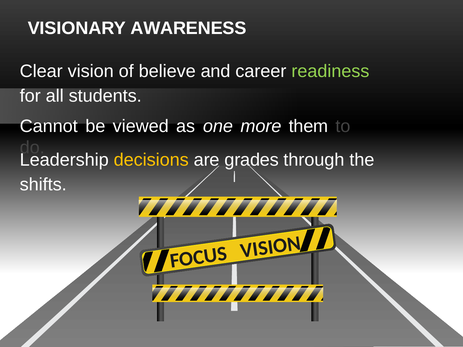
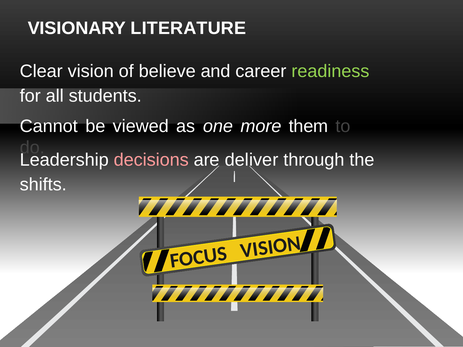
AWARENESS: AWARENESS -> LITERATURE
decisions colour: yellow -> pink
grades: grades -> deliver
